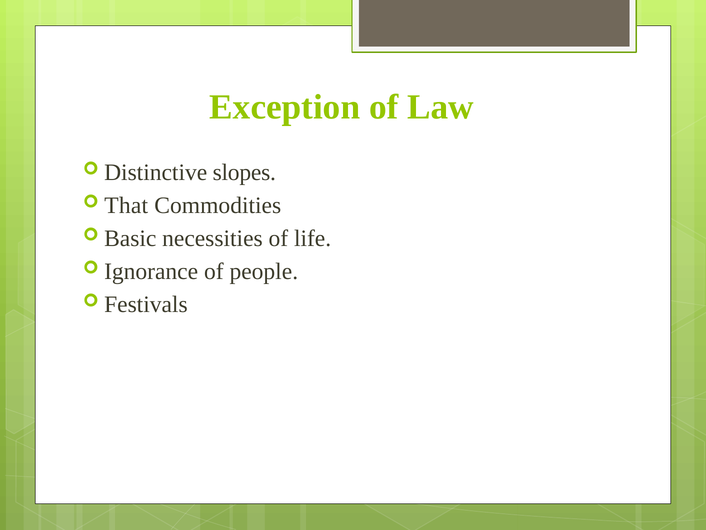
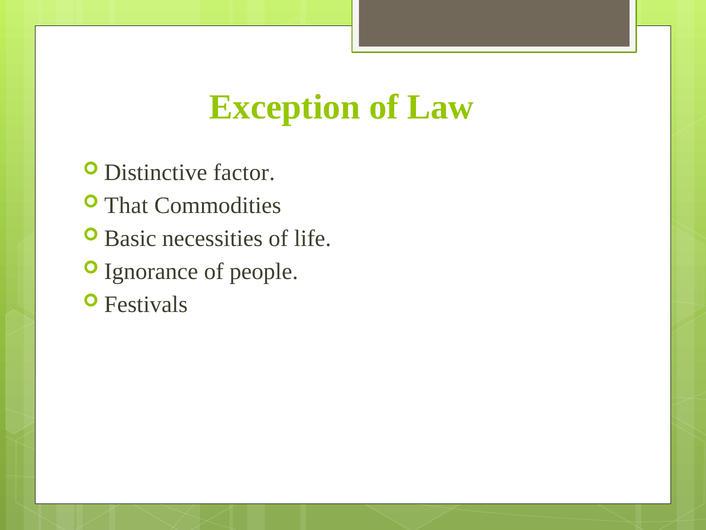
slopes: slopes -> factor
